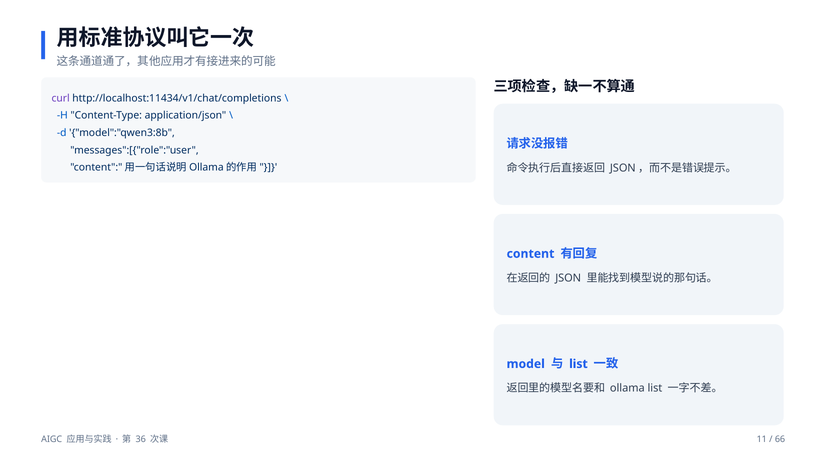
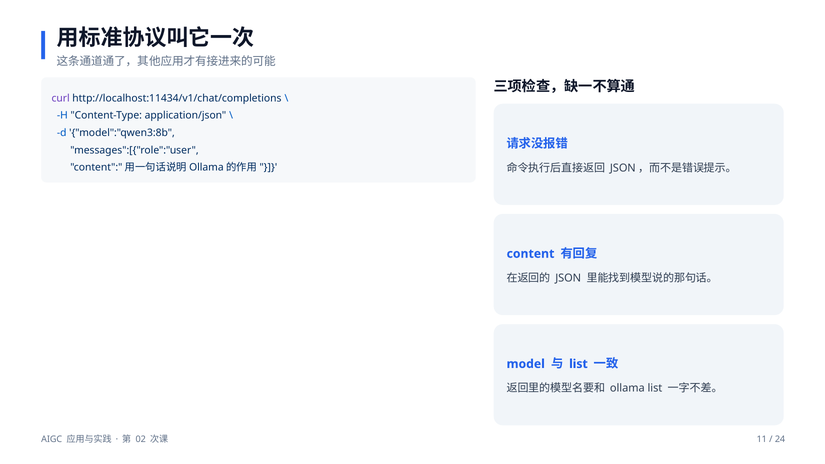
36: 36 -> 02
66: 66 -> 24
